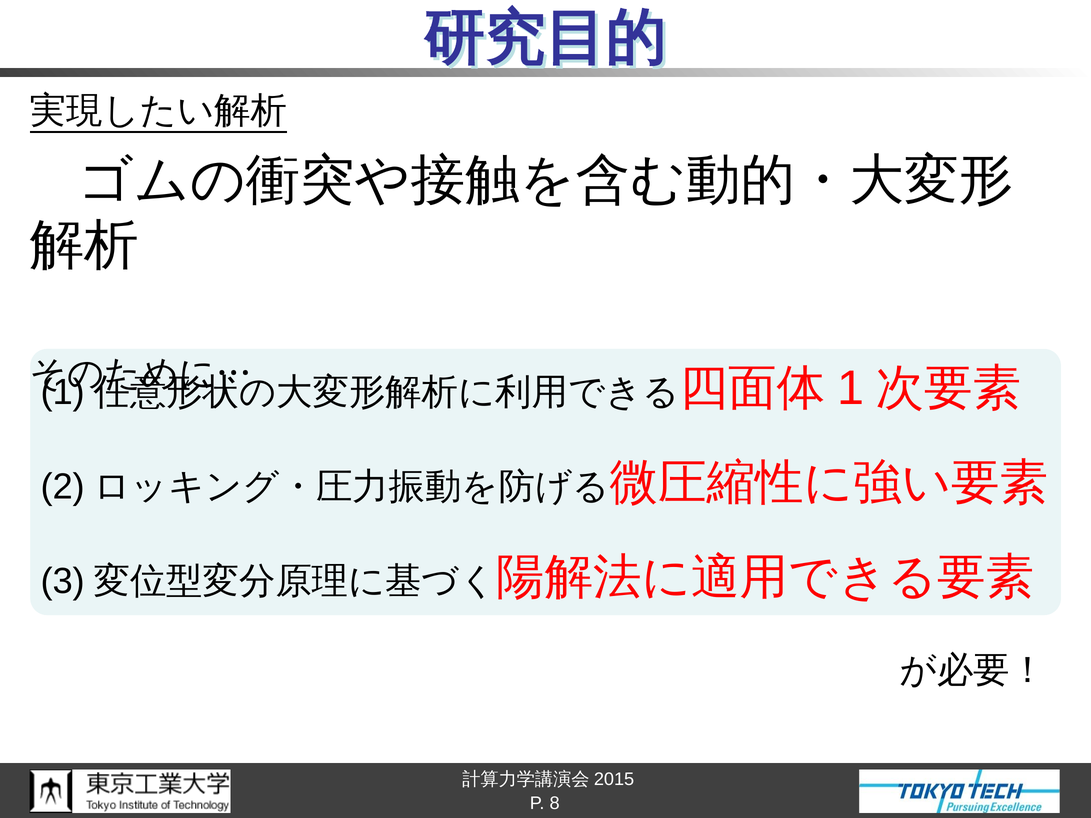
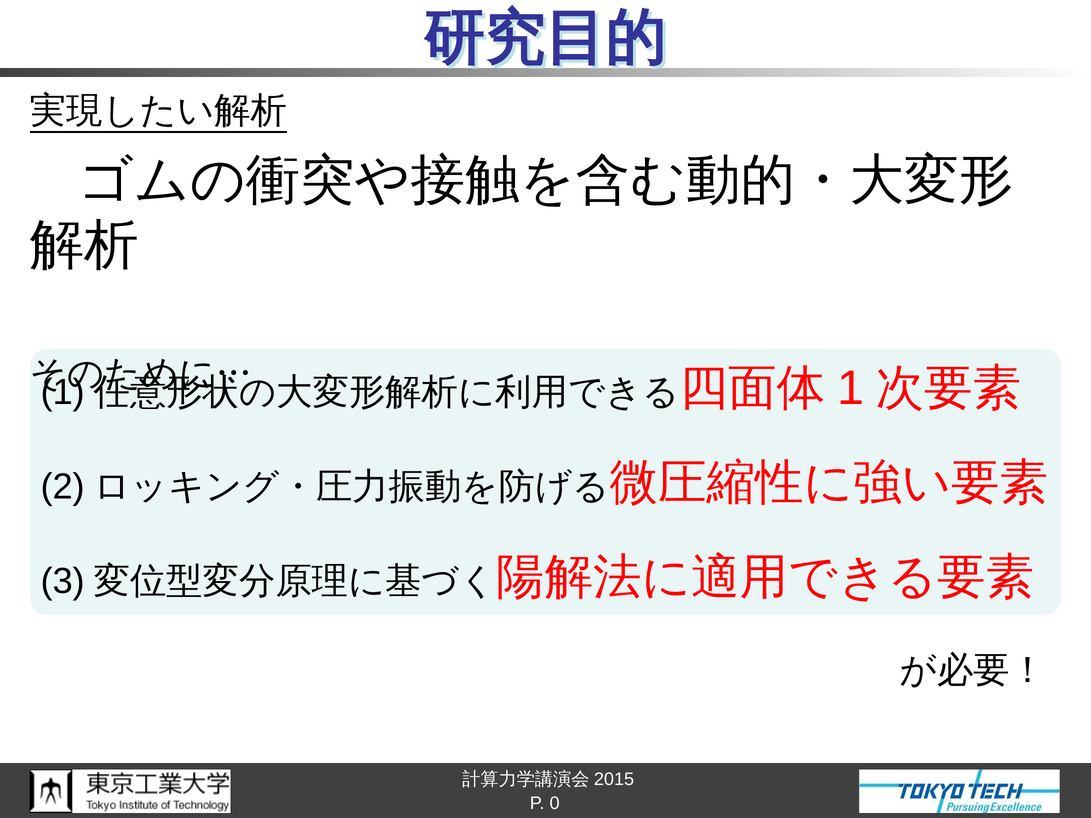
8: 8 -> 0
